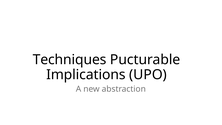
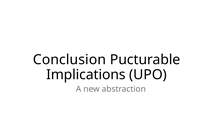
Techniques: Techniques -> Conclusion
